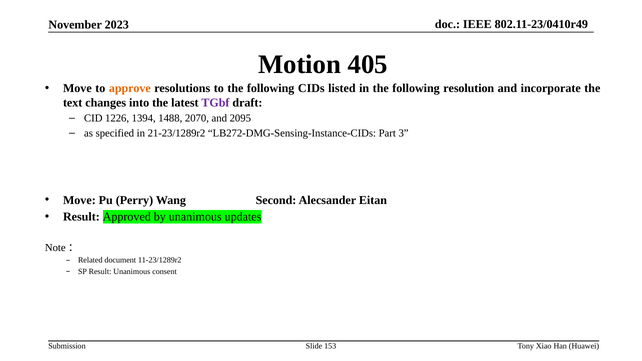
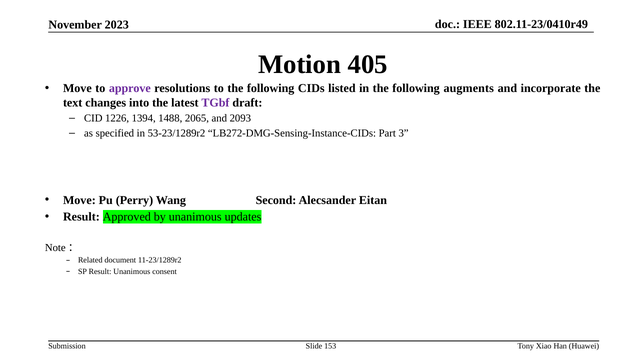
approve colour: orange -> purple
resolution: resolution -> augments
2070: 2070 -> 2065
2095: 2095 -> 2093
21-23/1289r2: 21-23/1289r2 -> 53-23/1289r2
